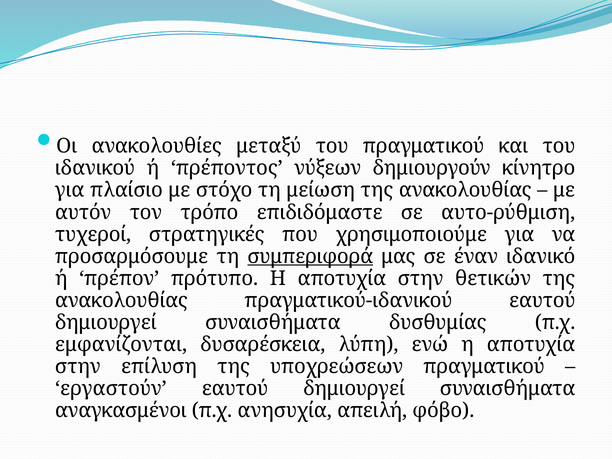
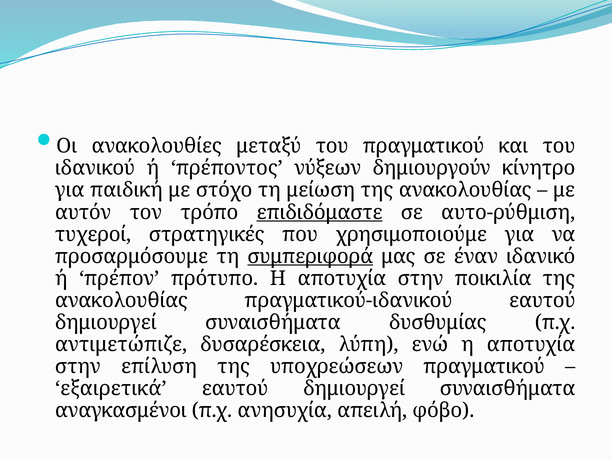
πλαίσιο: πλαίσιο -> παιδική
επιδιδόμαστε underline: none -> present
θετικών: θετικών -> ποικιλία
εμφανίζονται: εμφανίζονται -> αντιμετώπιζε
εργαστούν: εργαστούν -> εξαιρετικά
